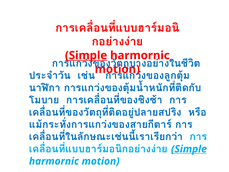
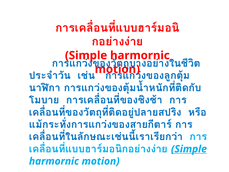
Simple at (86, 55) underline: present -> none
